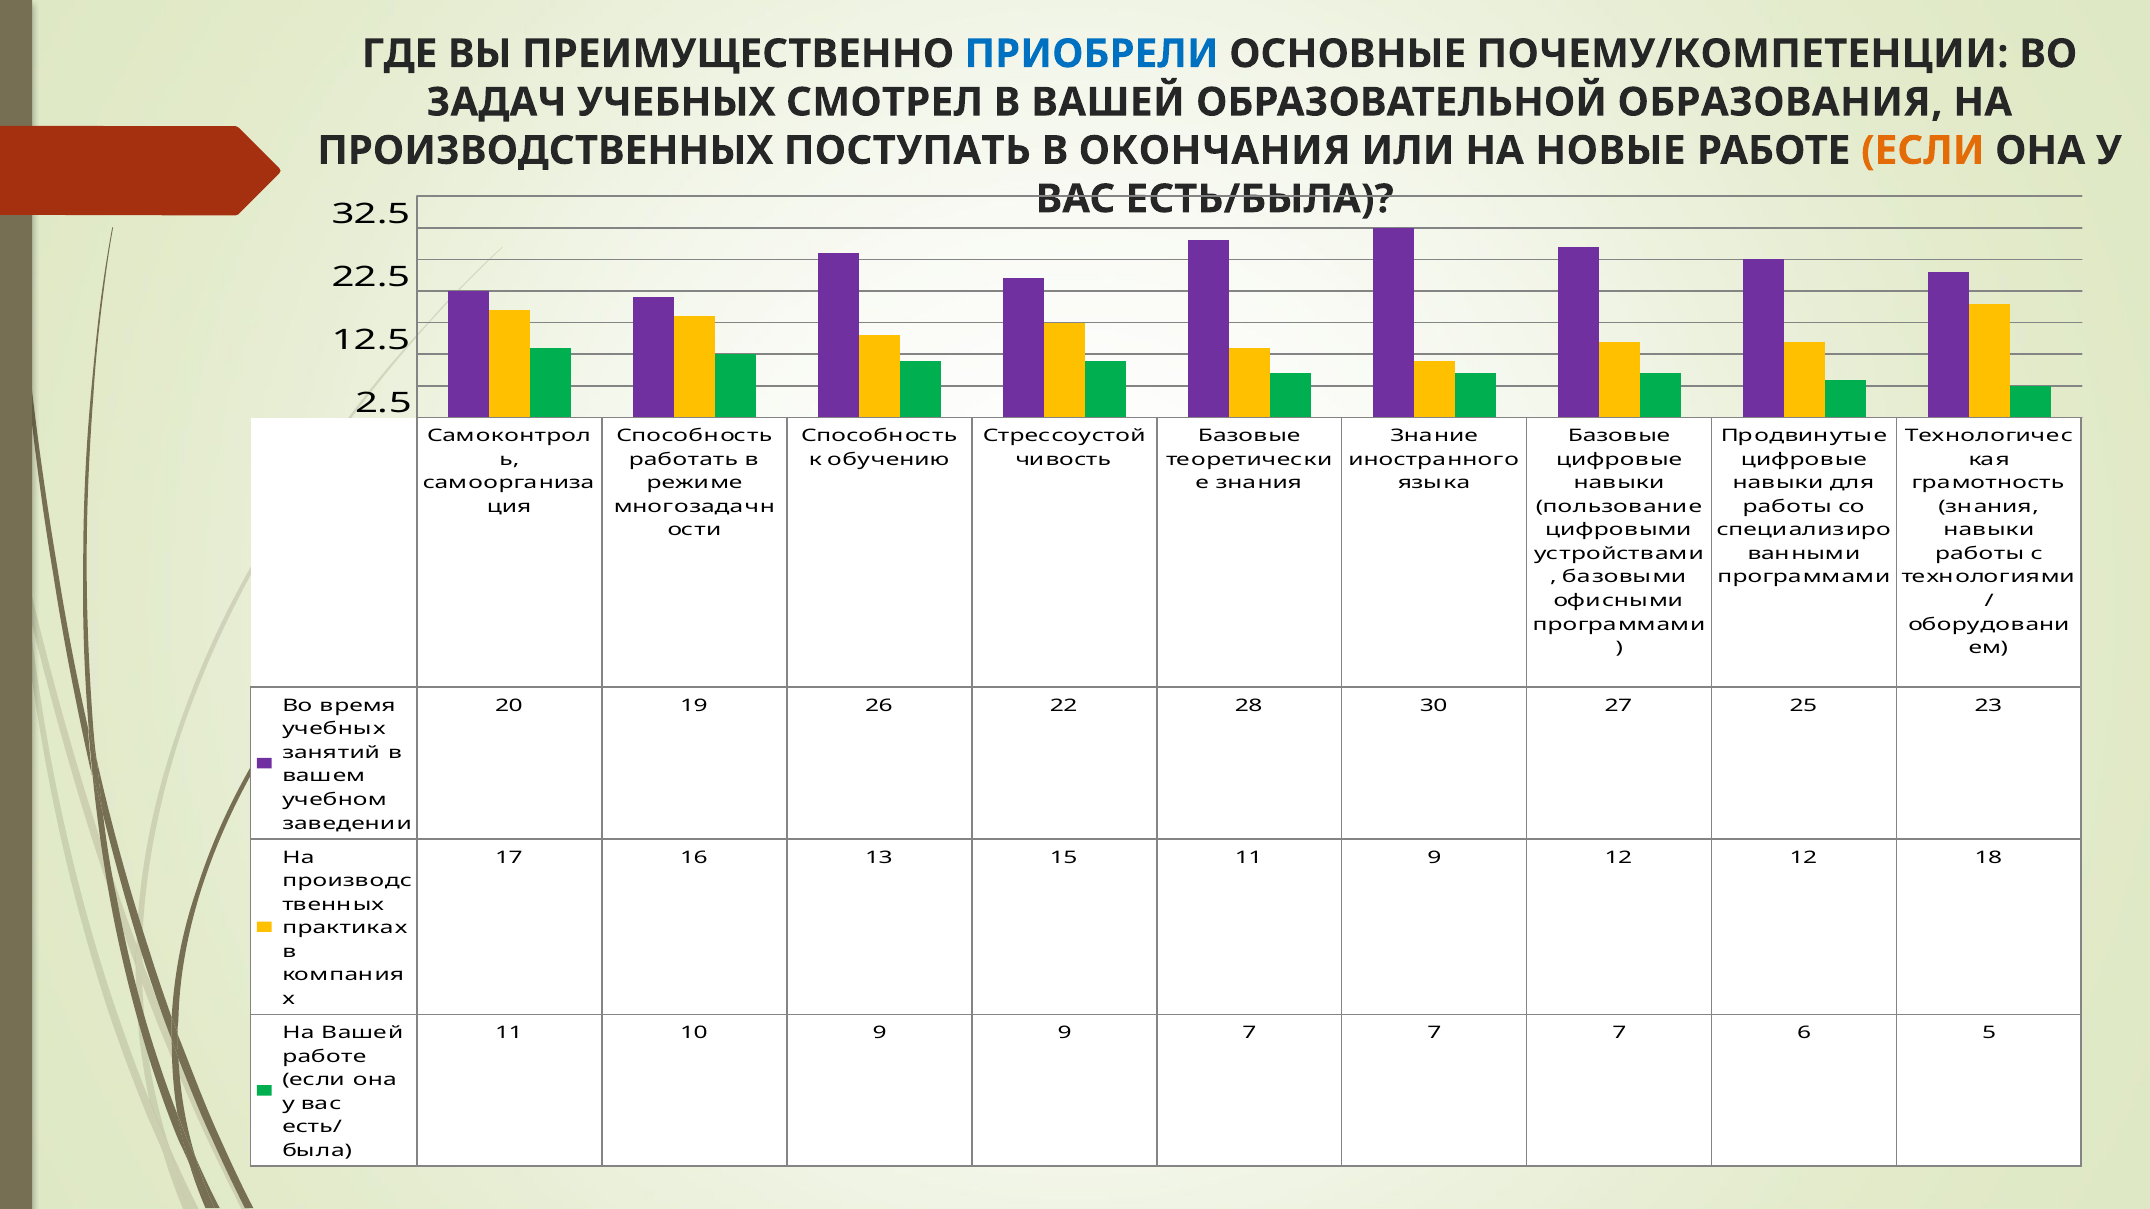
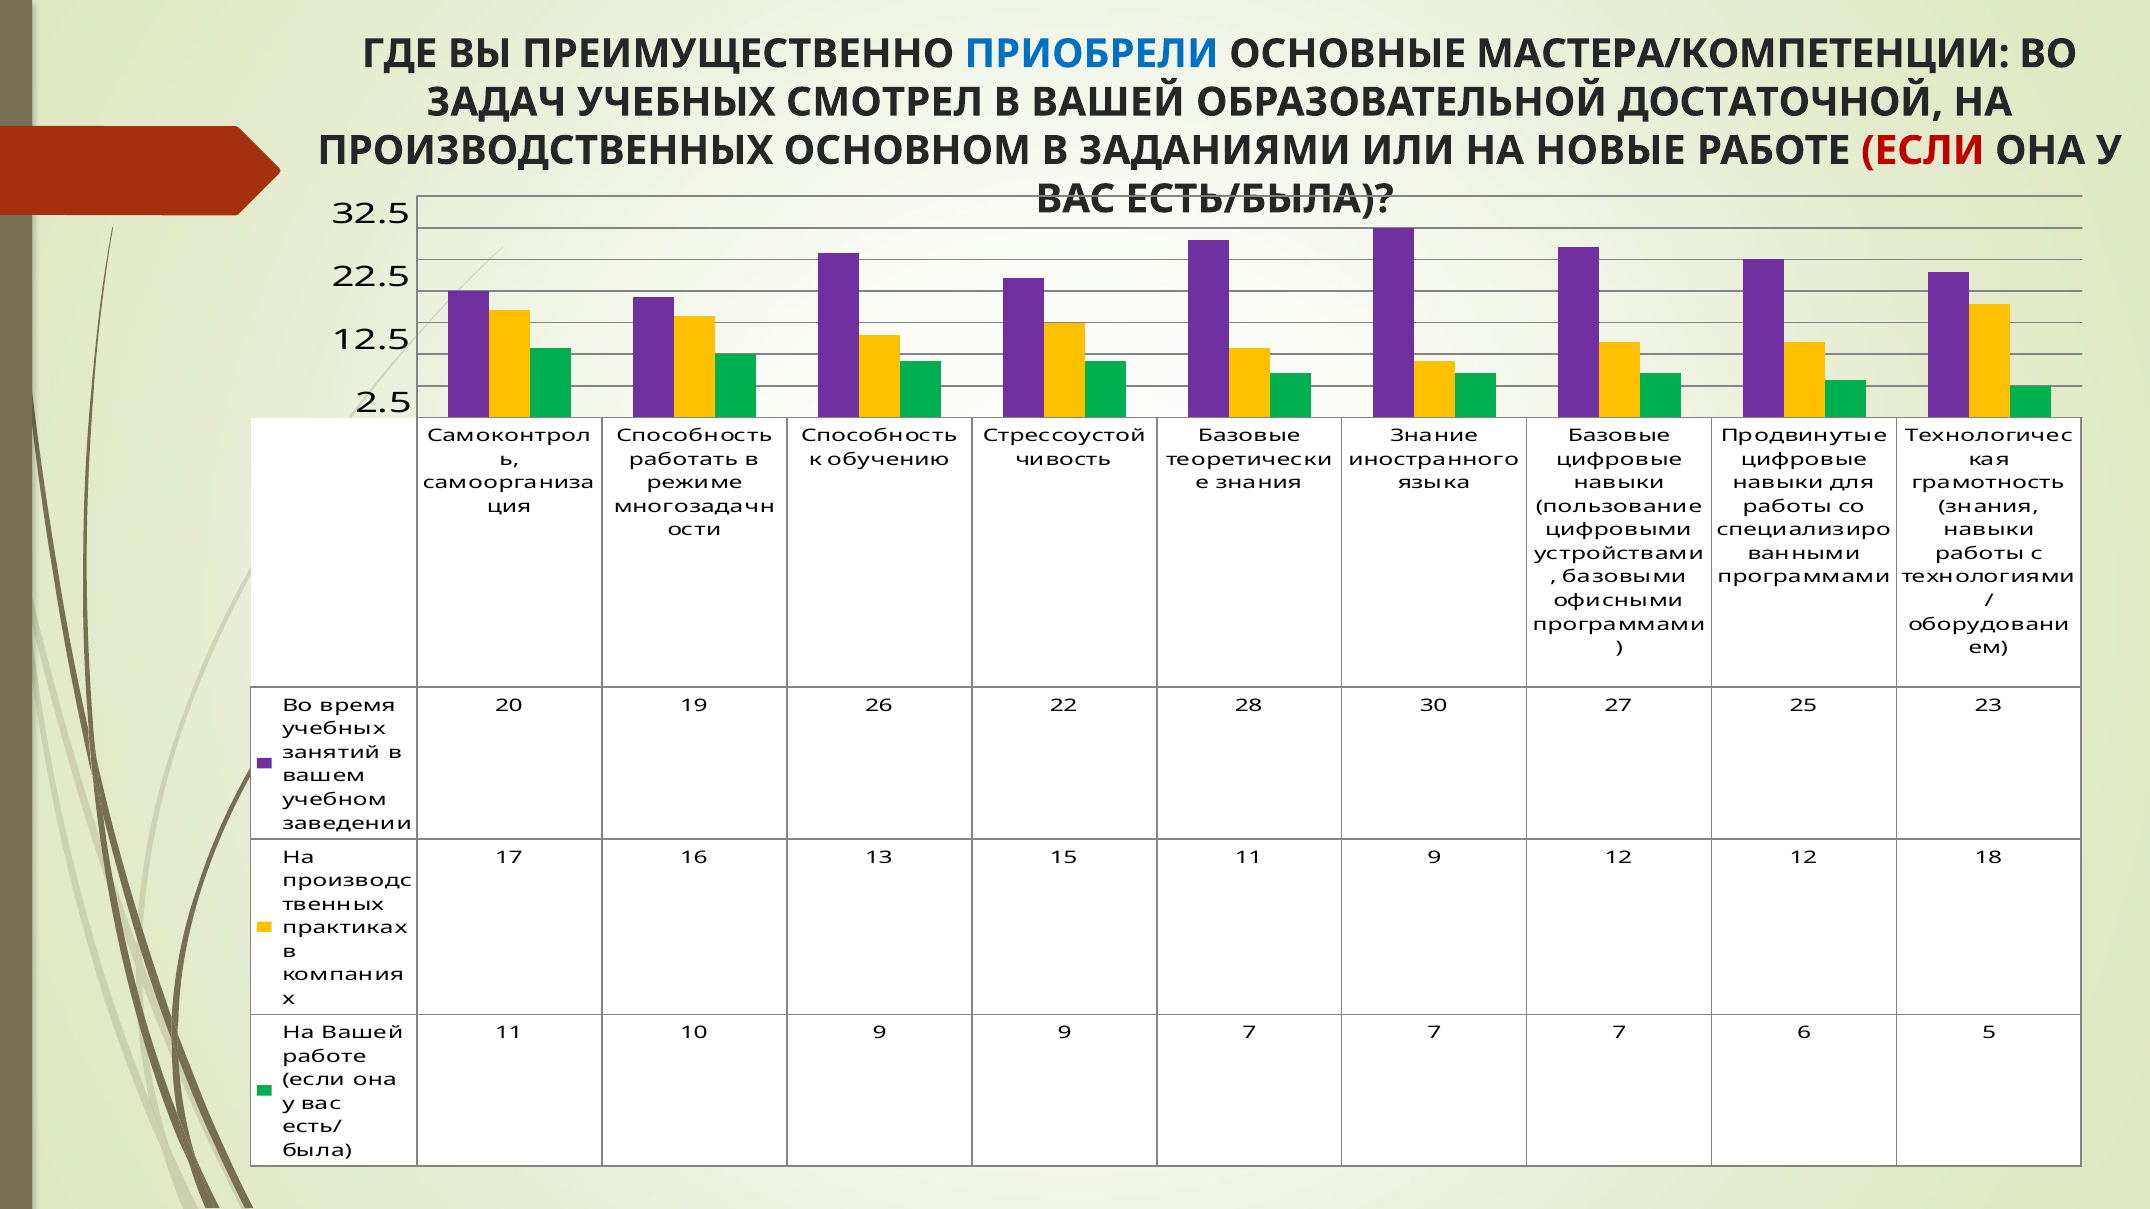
ПОЧЕМУ/КОМПЕТЕНЦИИ: ПОЧЕМУ/КОМПЕТЕНЦИИ -> МАСТЕРА/КОМПЕТЕНЦИИ
ОБРАЗОВАНИЯ: ОБРАЗОВАНИЯ -> ДОСТАТОЧНОЙ
ПОСТУПАТЬ: ПОСТУПАТЬ -> ОСНОВНОМ
ОКОНЧАНИЯ: ОКОНЧАНИЯ -> ЗАДАНИЯМИ
ЕСЛИ at (1923, 151) colour: orange -> red
